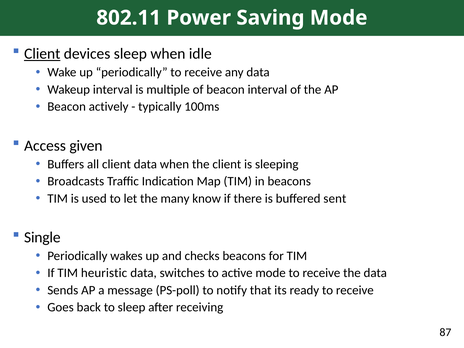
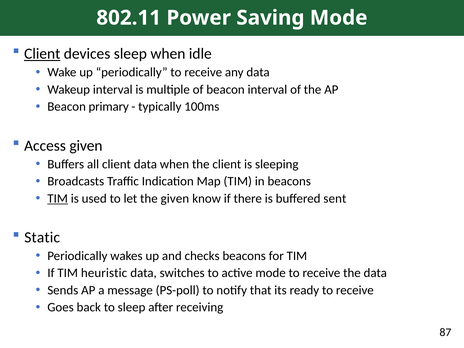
actively: actively -> primary
TIM at (58, 198) underline: none -> present
the many: many -> given
Single: Single -> Static
